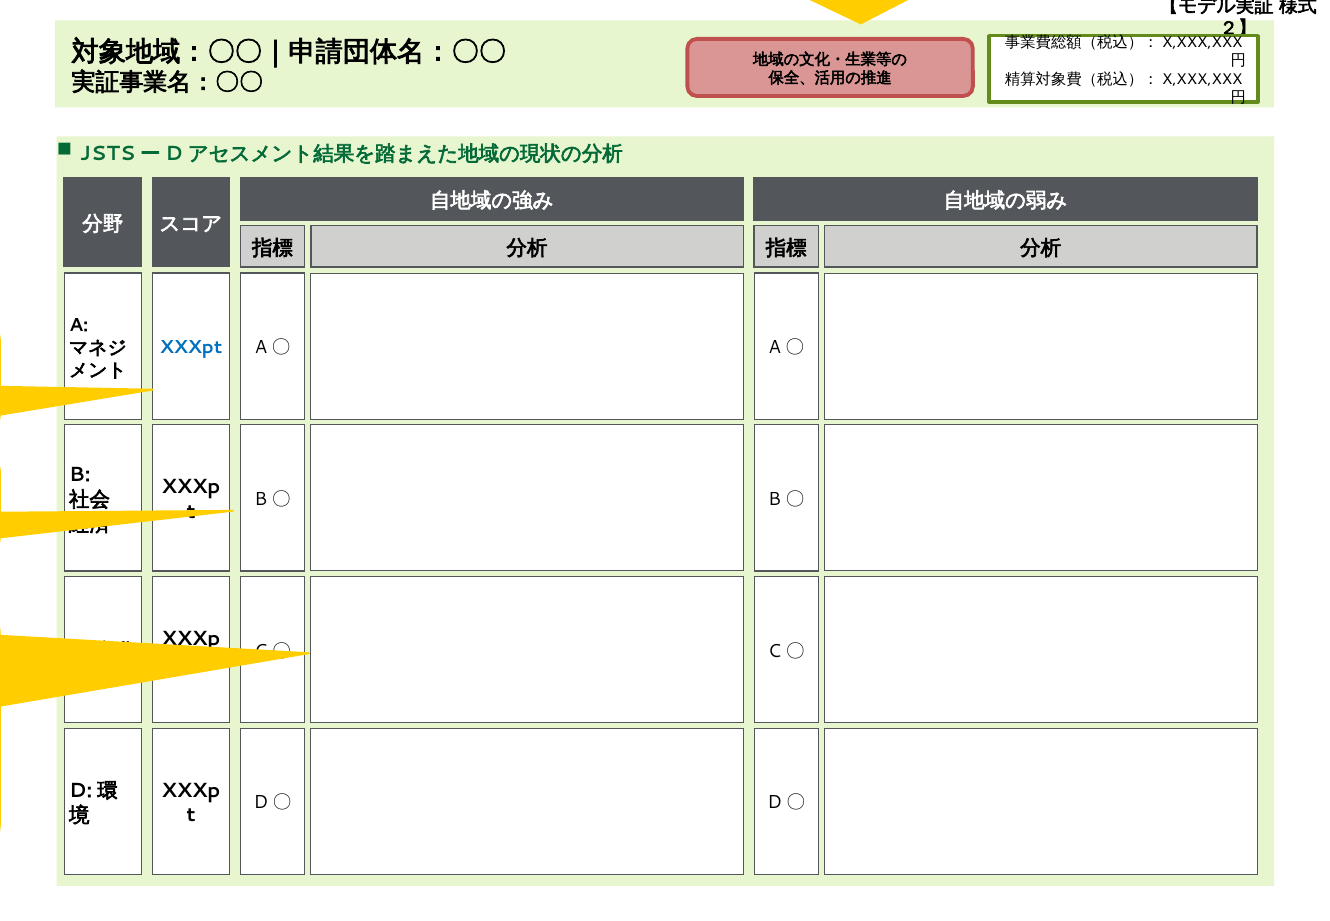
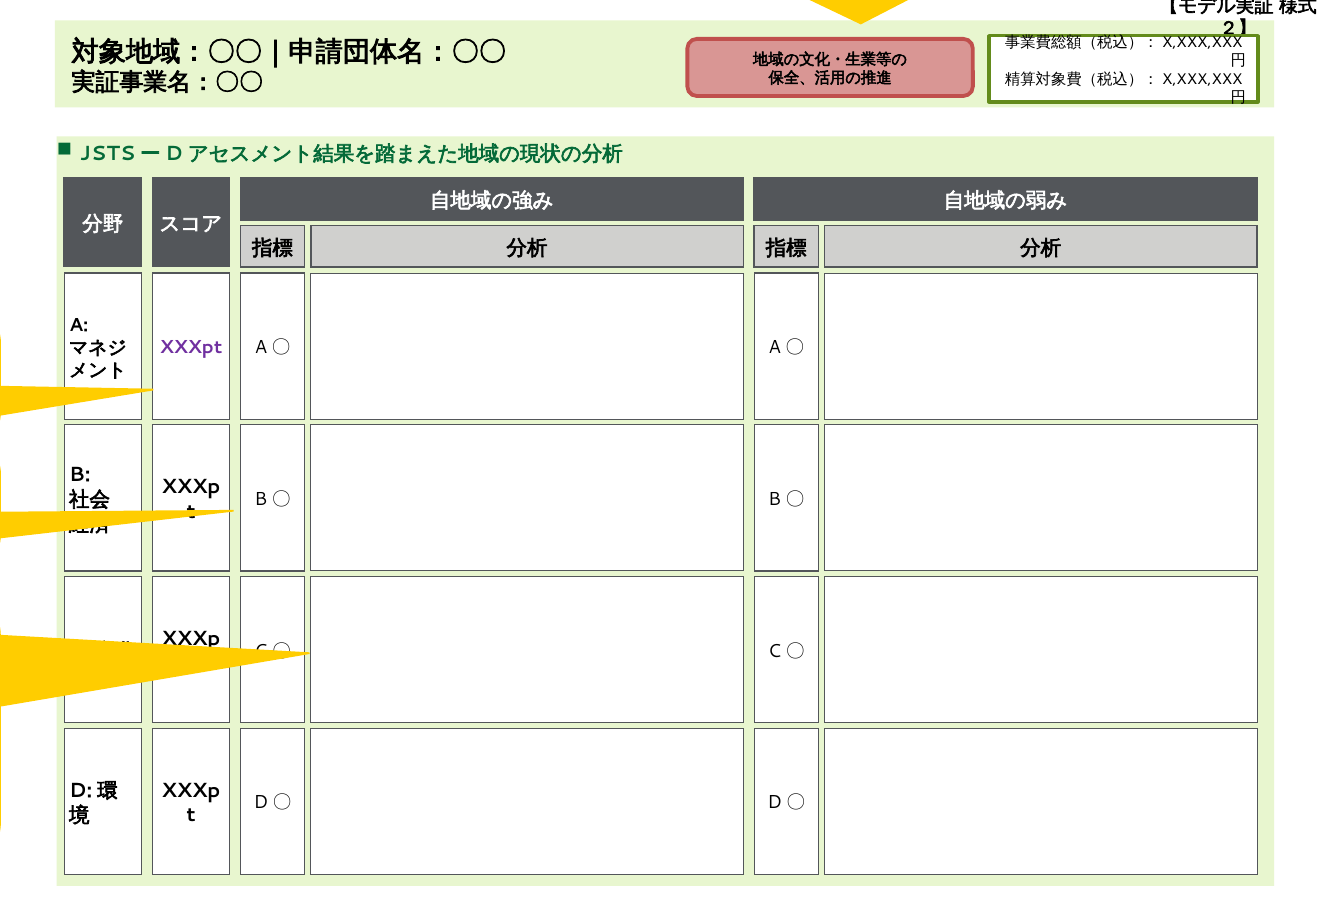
XXXpt colour: blue -> purple
